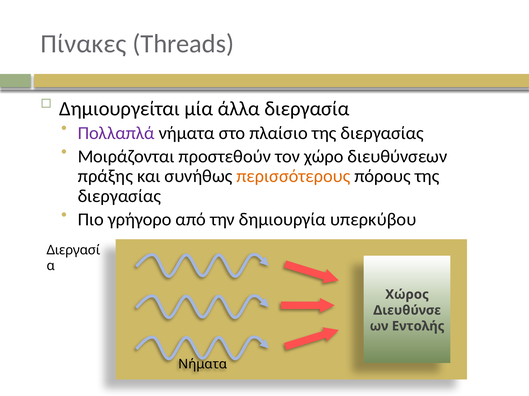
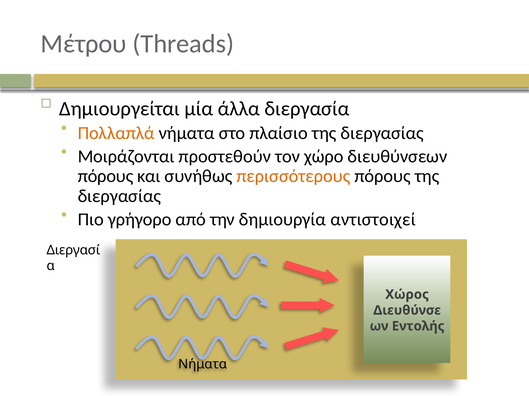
Πίνακες: Πίνακες -> Μέτρου
Πολλαπλά colour: purple -> orange
πράξης at (105, 177): πράξης -> πόρους
υπερκύβου: υπερκύβου -> αντιστοιχεί
